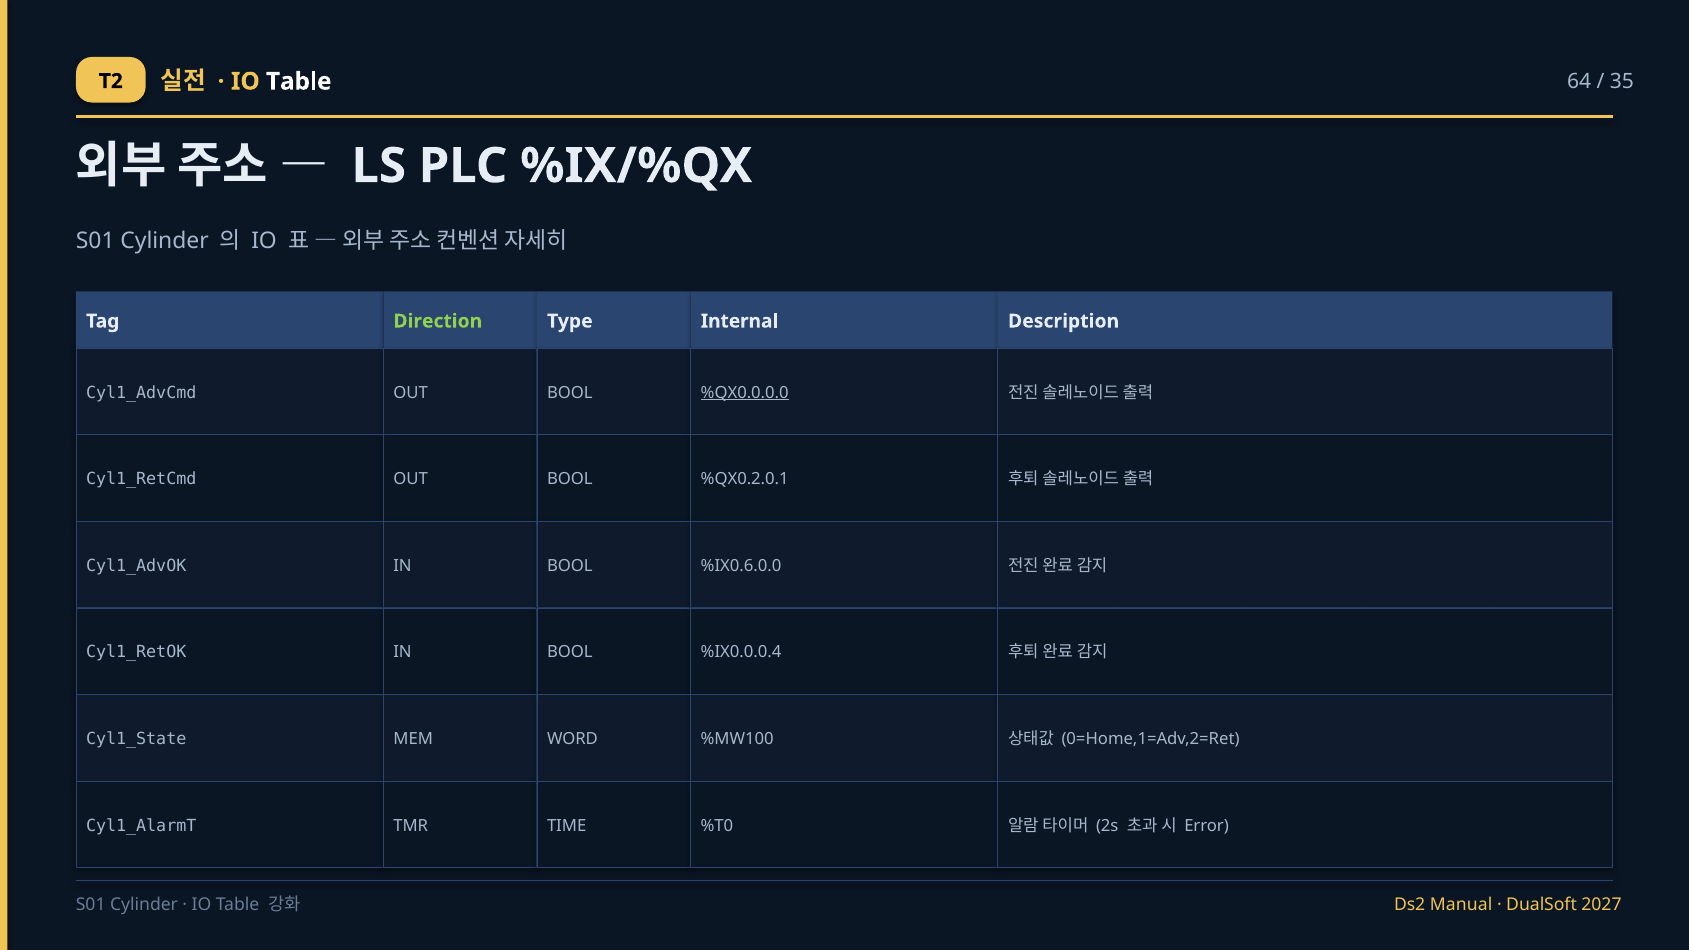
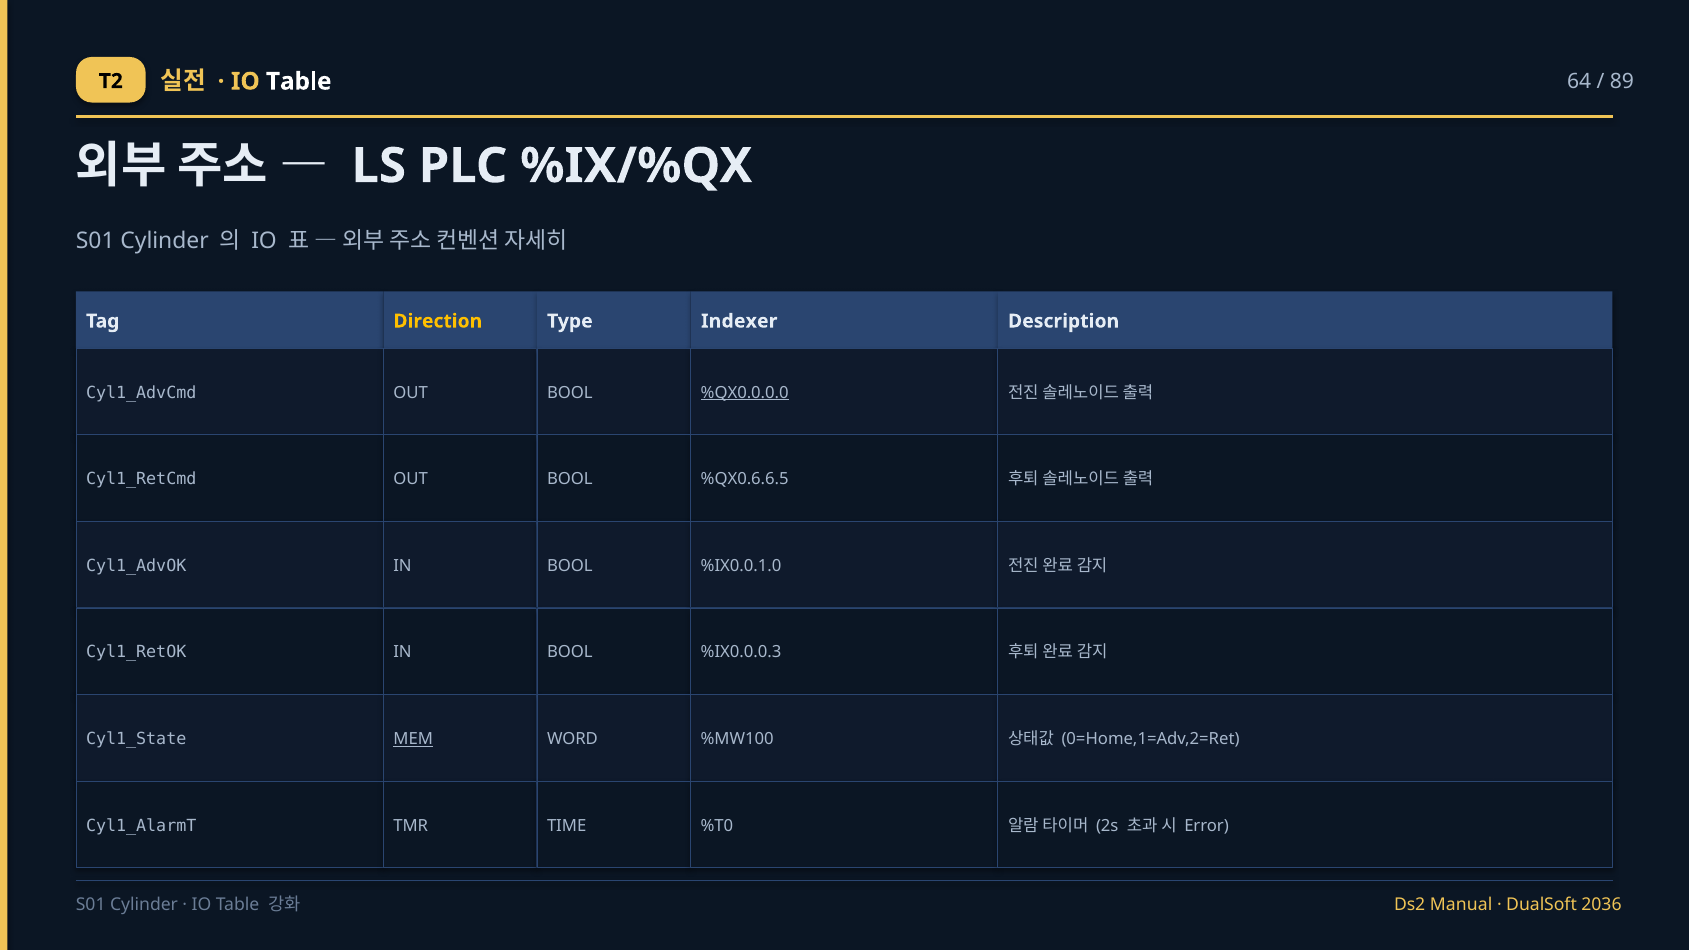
35: 35 -> 89
Direction colour: light green -> yellow
Internal: Internal -> Indexer
%QX0.2.0.1: %QX0.2.0.1 -> %QX0.6.6.5
%IX0.6.0.0: %IX0.6.0.0 -> %IX0.0.1.0
%IX0.0.0.4: %IX0.0.0.4 -> %IX0.0.0.3
MEM underline: none -> present
2027: 2027 -> 2036
